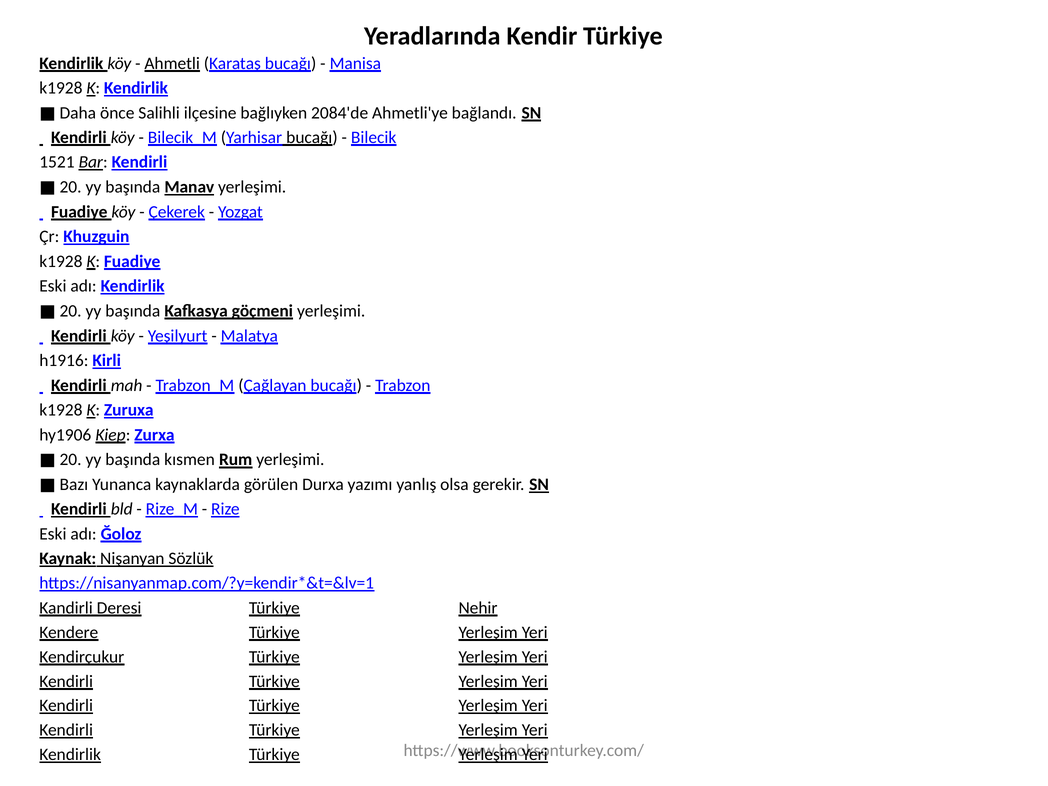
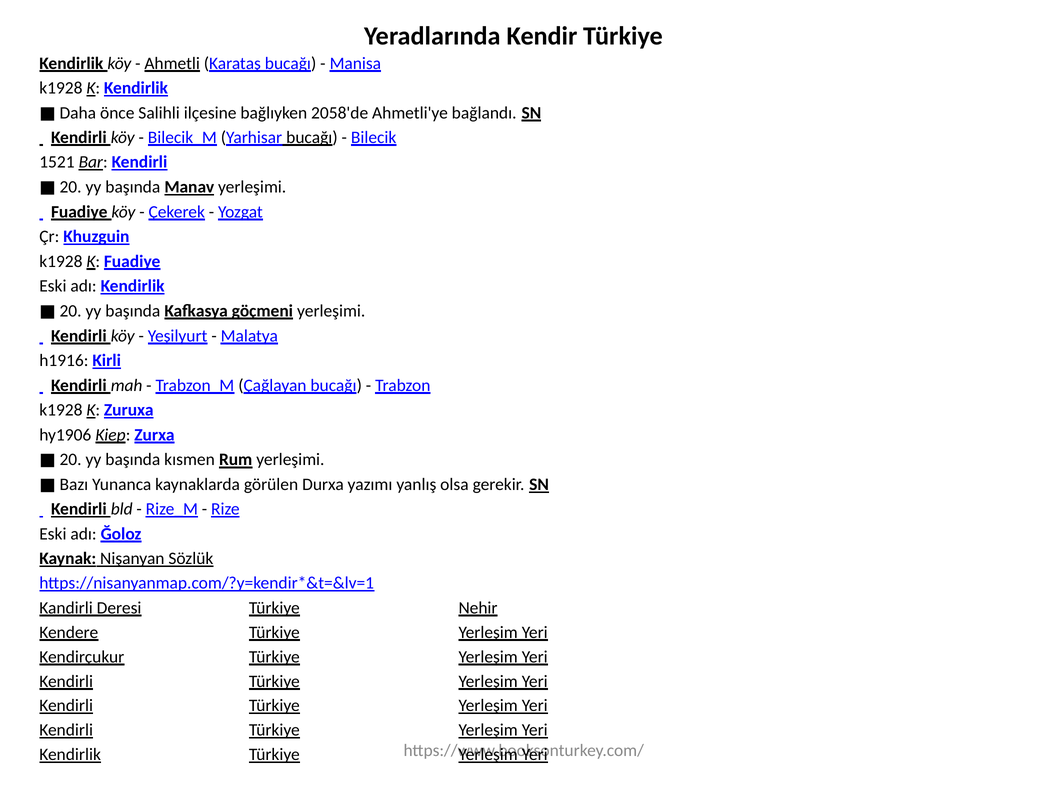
2084'de: 2084'de -> 2058'de
